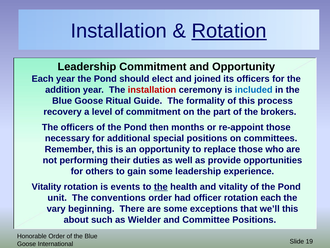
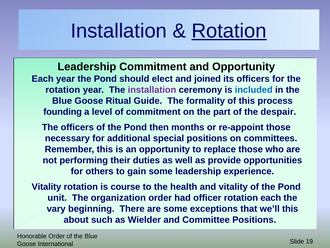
addition at (63, 90): addition -> rotation
installation at (152, 90) colour: red -> purple
recovery: recovery -> founding
brokers: brokers -> despair
events: events -> course
the at (161, 186) underline: present -> none
conventions: conventions -> organization
